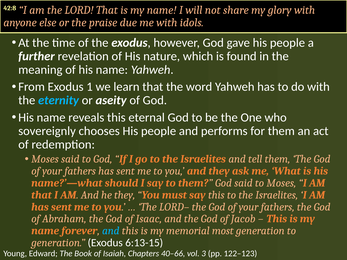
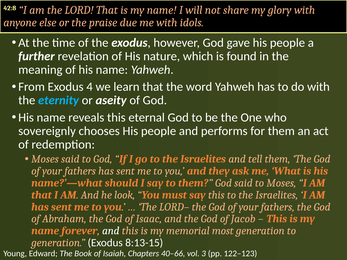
1: 1 -> 4
he they: they -> look
and at (111, 231) colour: light blue -> white
6:13-15: 6:13-15 -> 8:13-15
